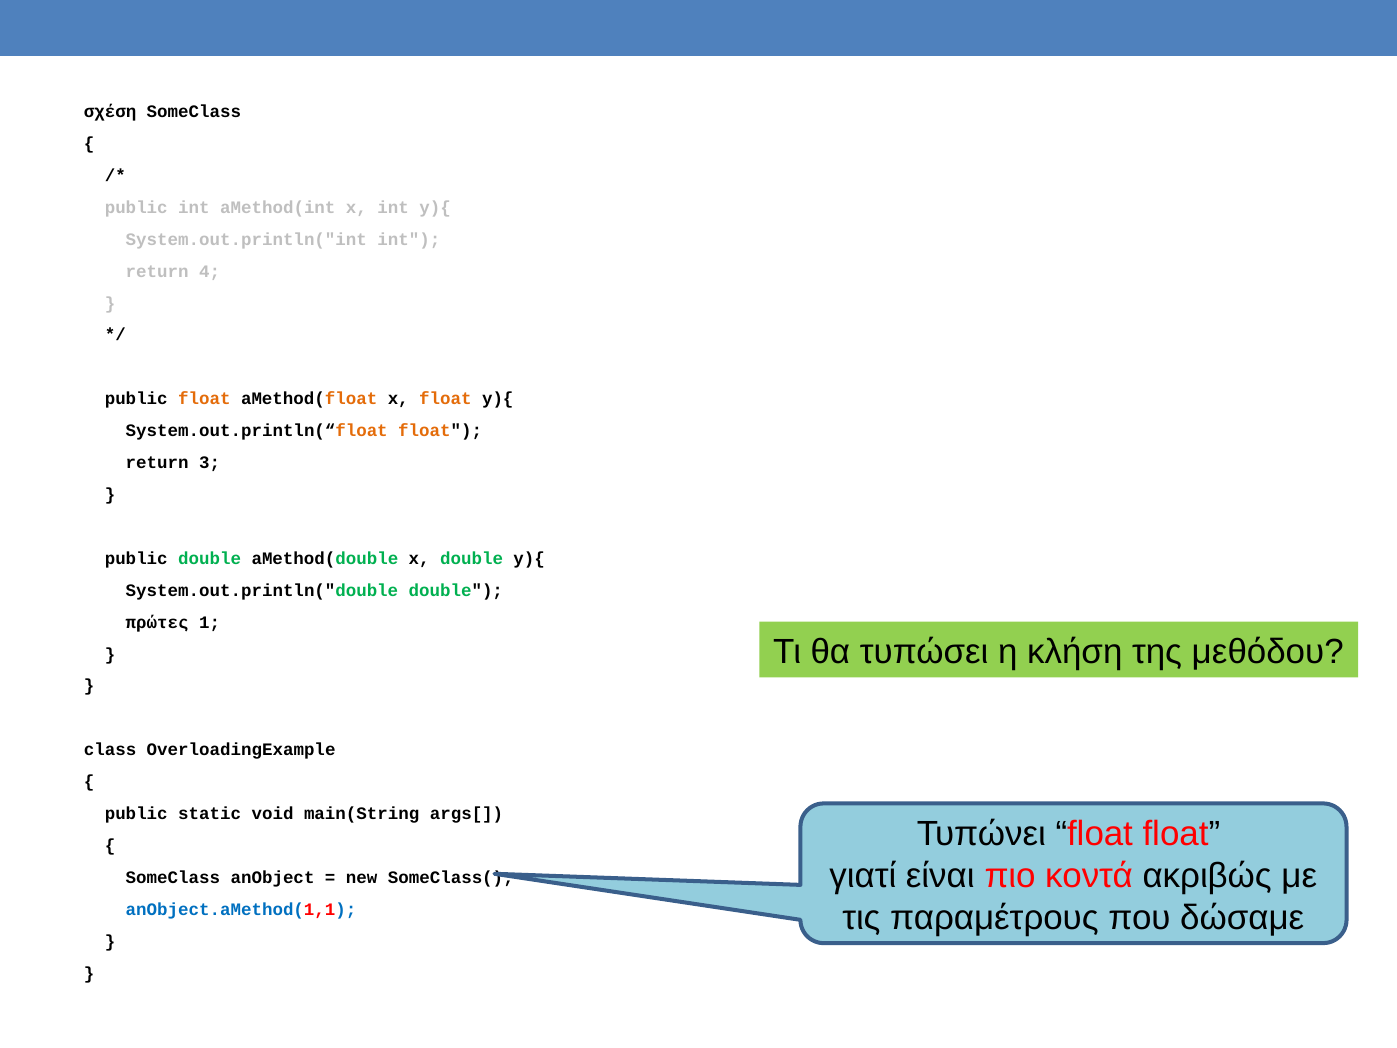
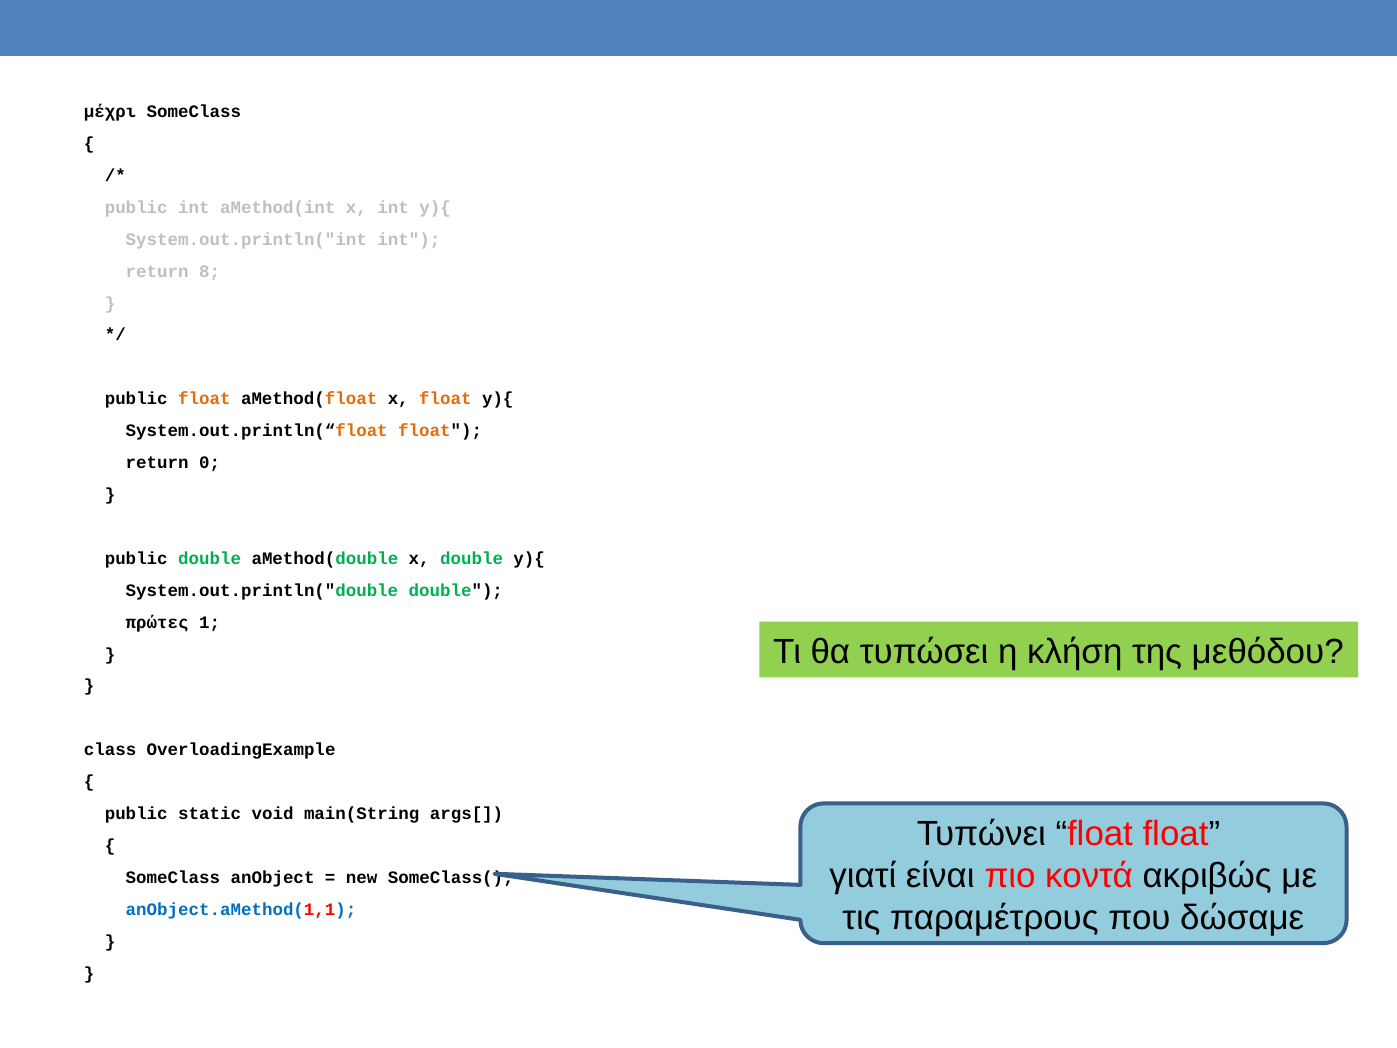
σχέση: σχέση -> μέχρι
4: 4 -> 8
3: 3 -> 0
